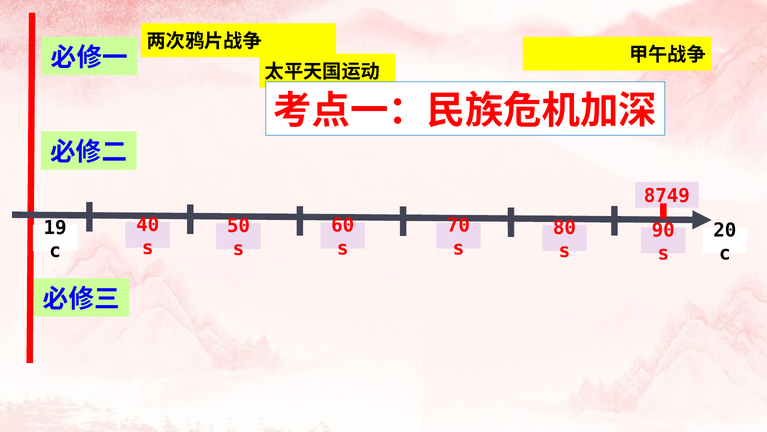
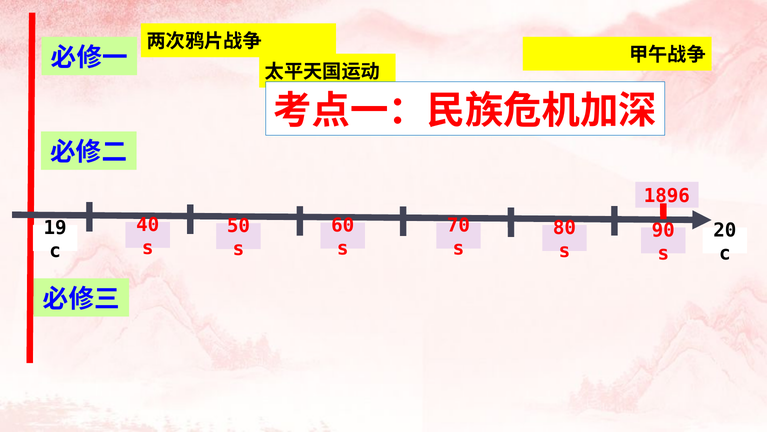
8749: 8749 -> 1896
